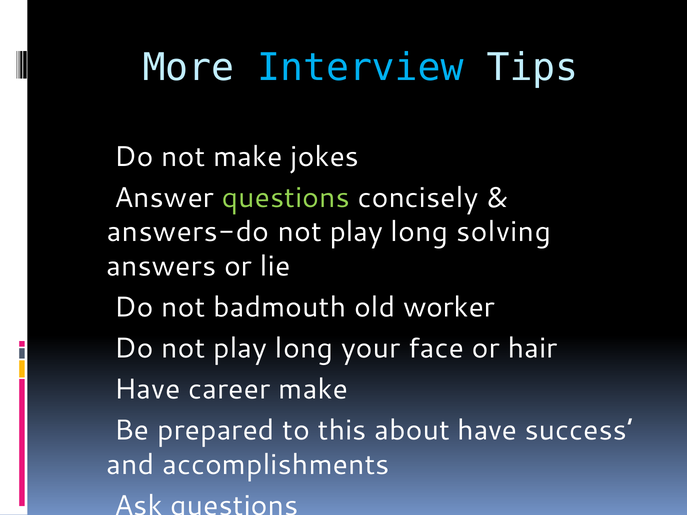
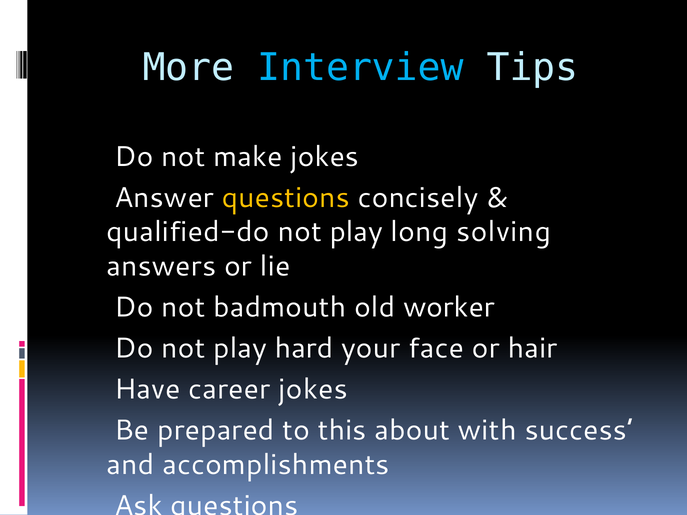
questions at (286, 198) colour: light green -> yellow
answers-do: answers-do -> qualified-do
long at (304, 348): long -> hard
career make: make -> jokes
have: have -> with
